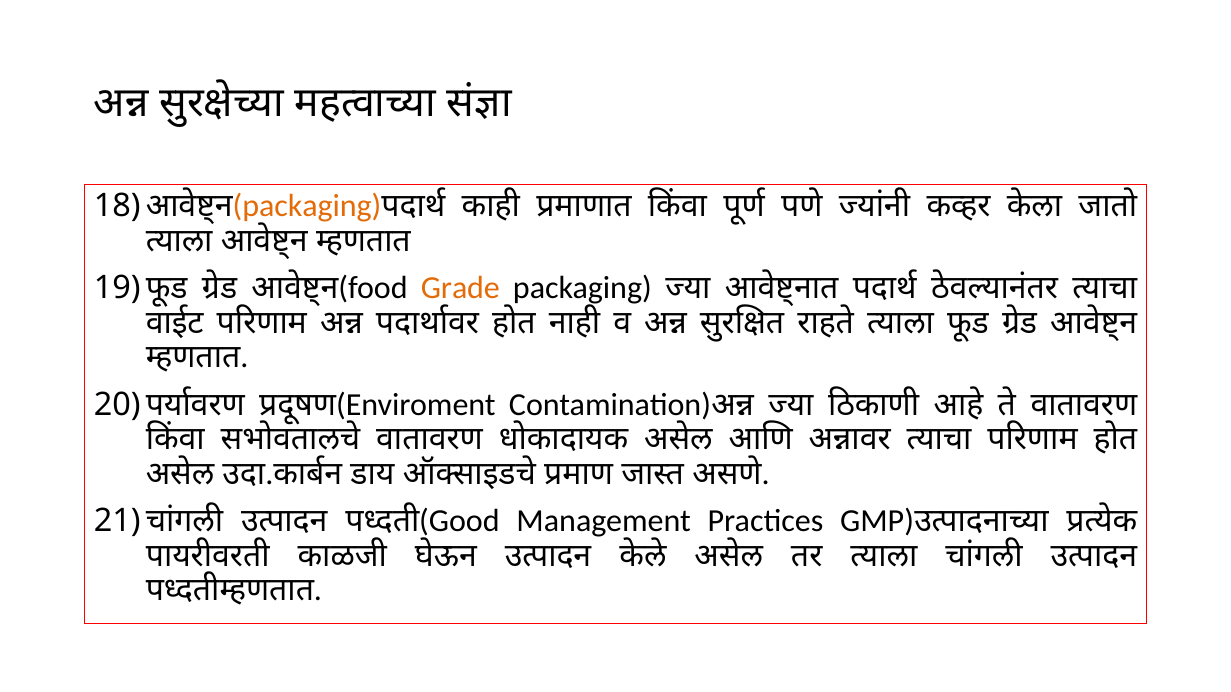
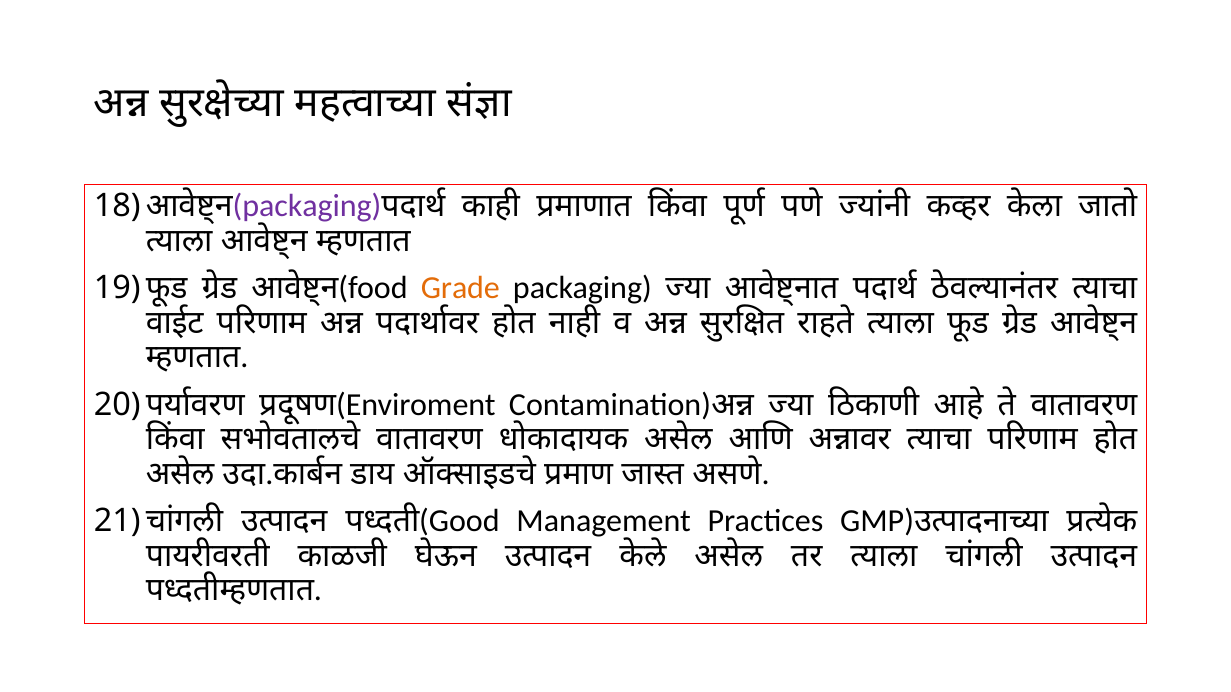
packaging at (307, 206) colour: orange -> purple
